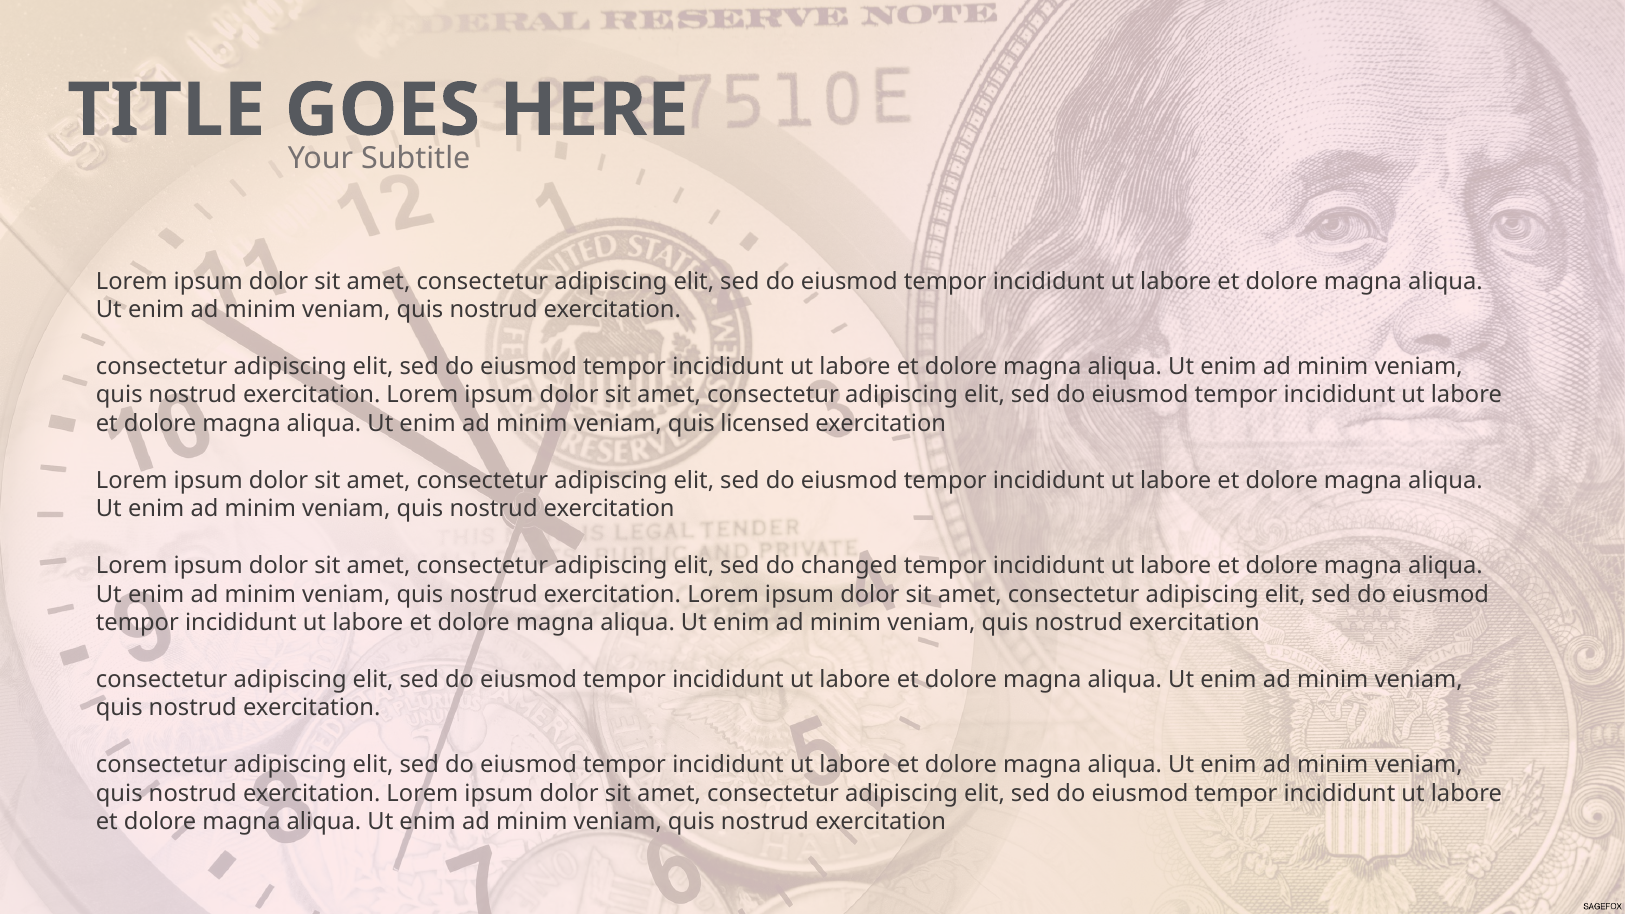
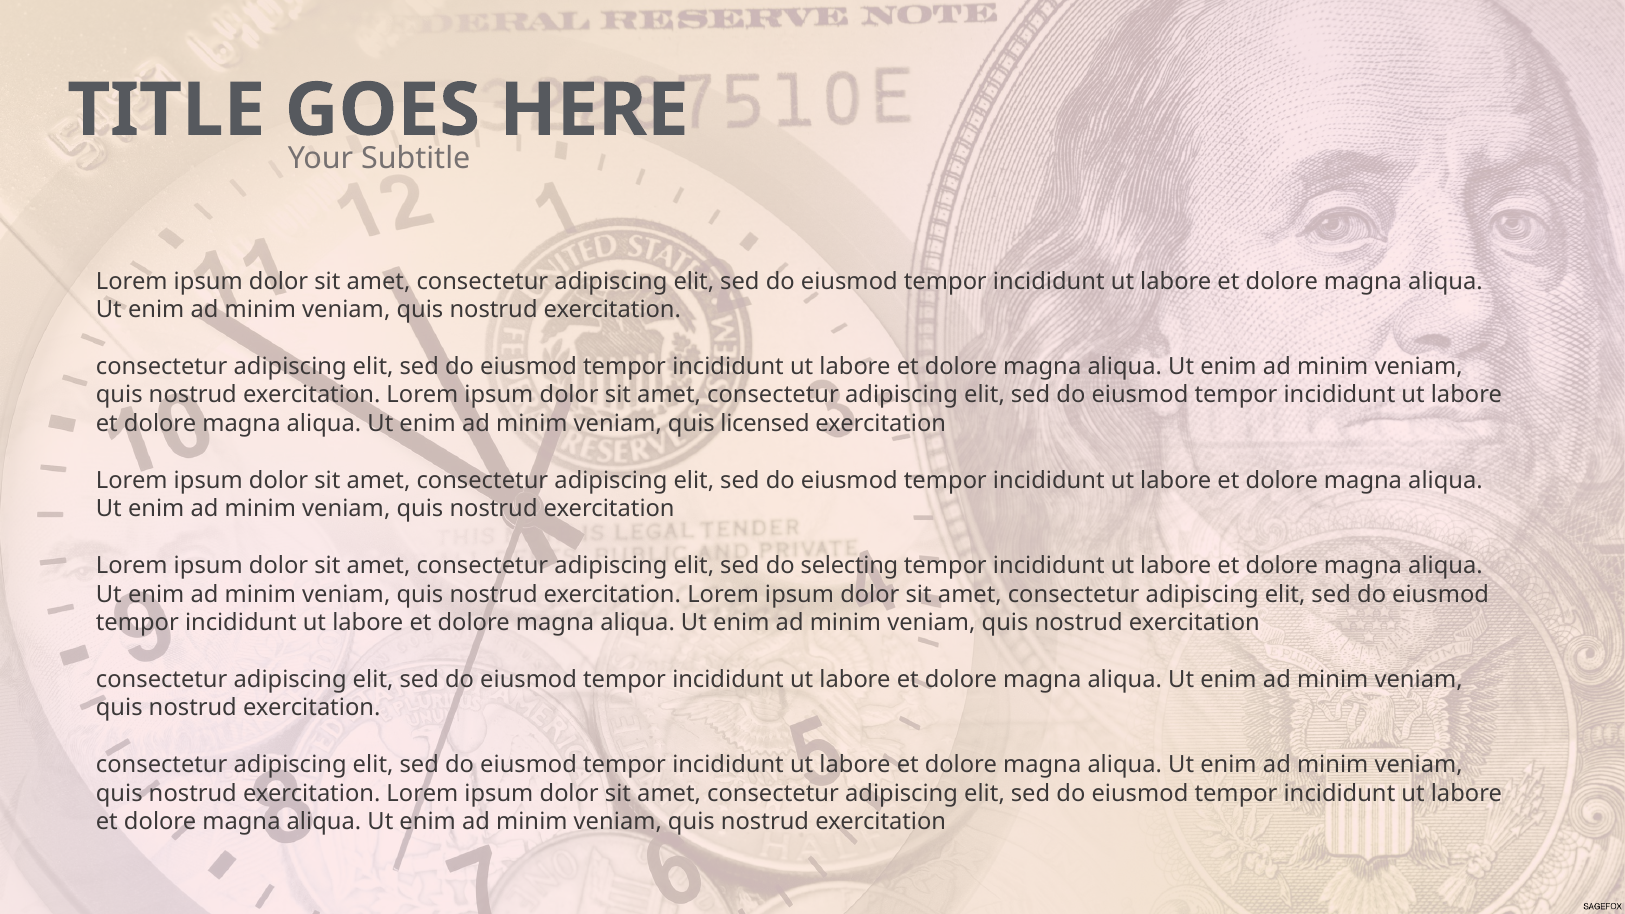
changed: changed -> selecting
